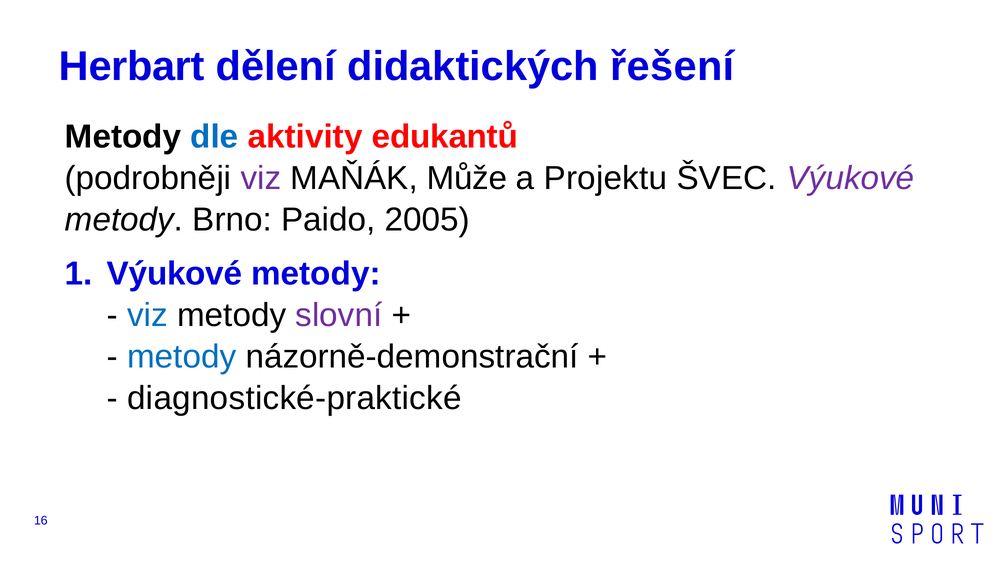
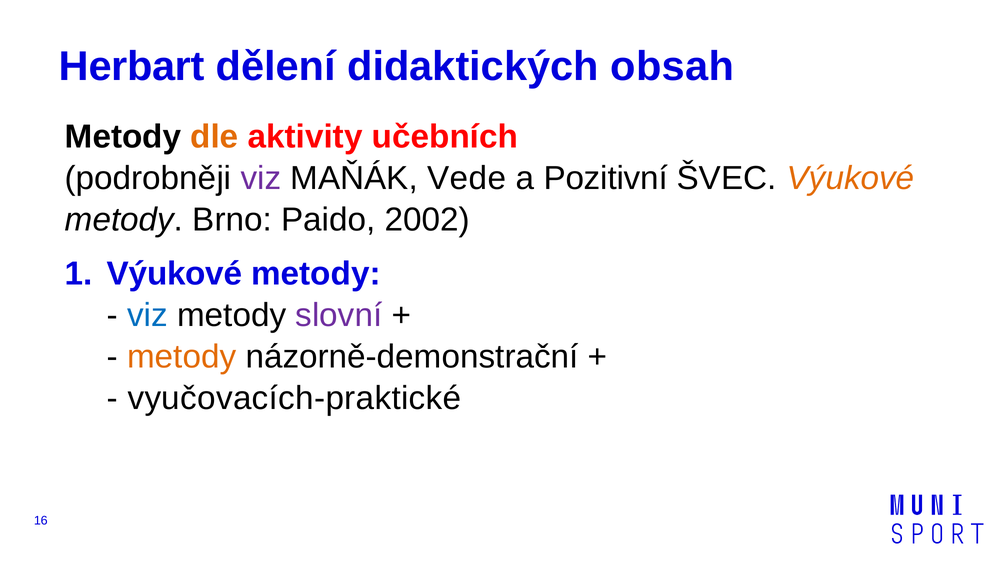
řešení: řešení -> obsah
dle colour: blue -> orange
edukantů: edukantů -> učebních
Může: Může -> Vede
Projektu: Projektu -> Pozitivní
Výukové at (851, 178) colour: purple -> orange
2005: 2005 -> 2002
metody at (182, 357) colour: blue -> orange
diagnostické-praktické: diagnostické-praktické -> vyučovacích-praktické
